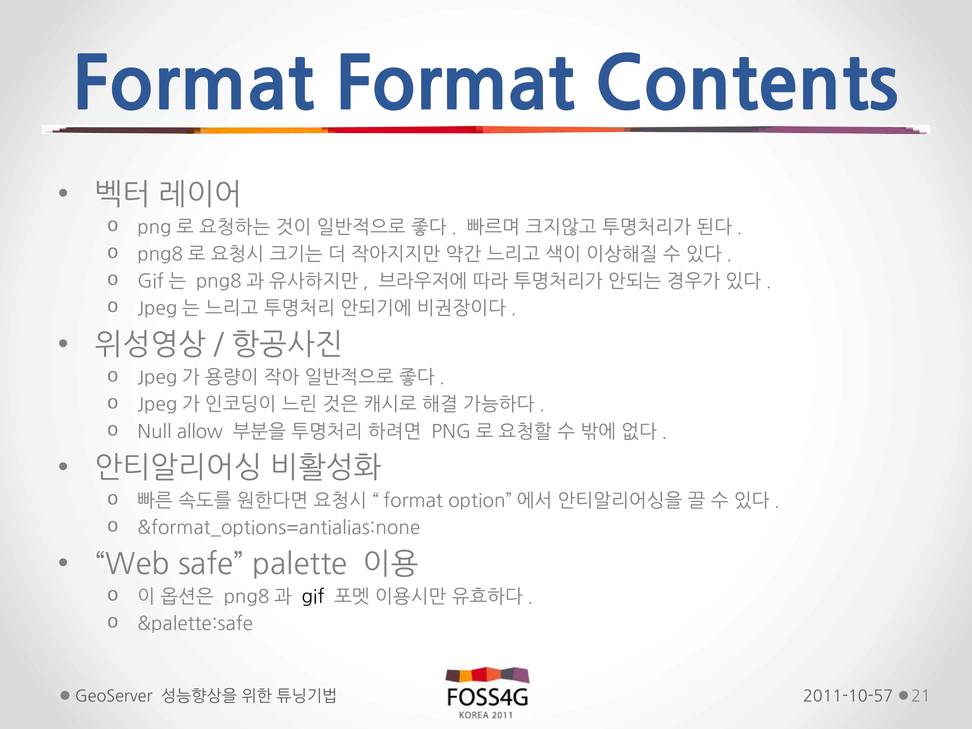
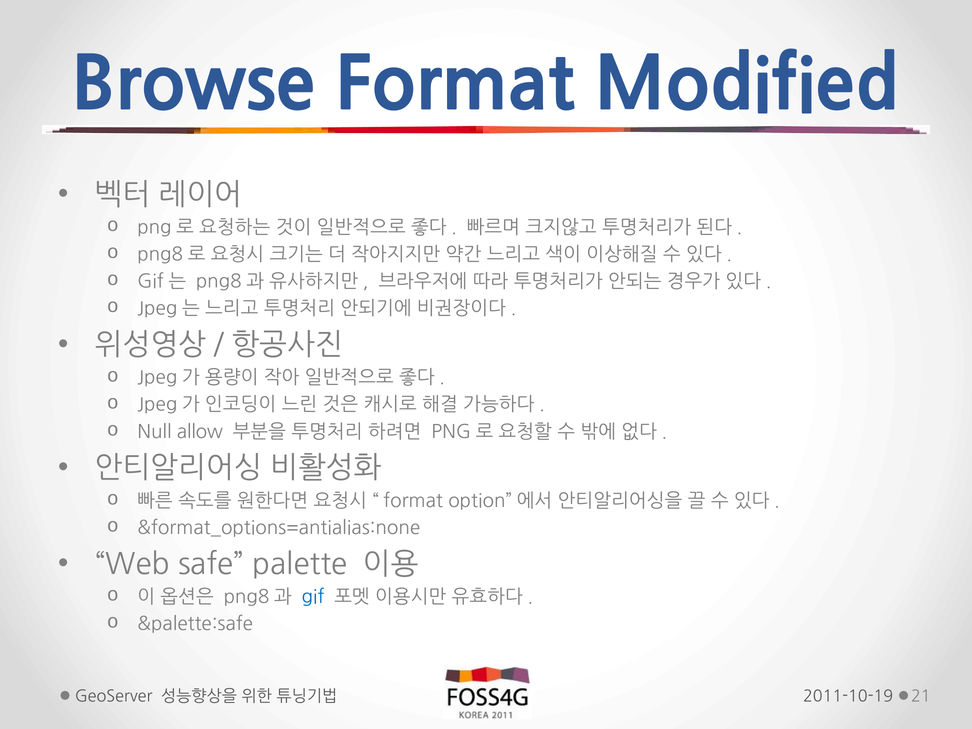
Format at (193, 86): Format -> Browse
Contents: Contents -> Modified
gif colour: black -> blue
2011-10-57: 2011-10-57 -> 2011-10-19
